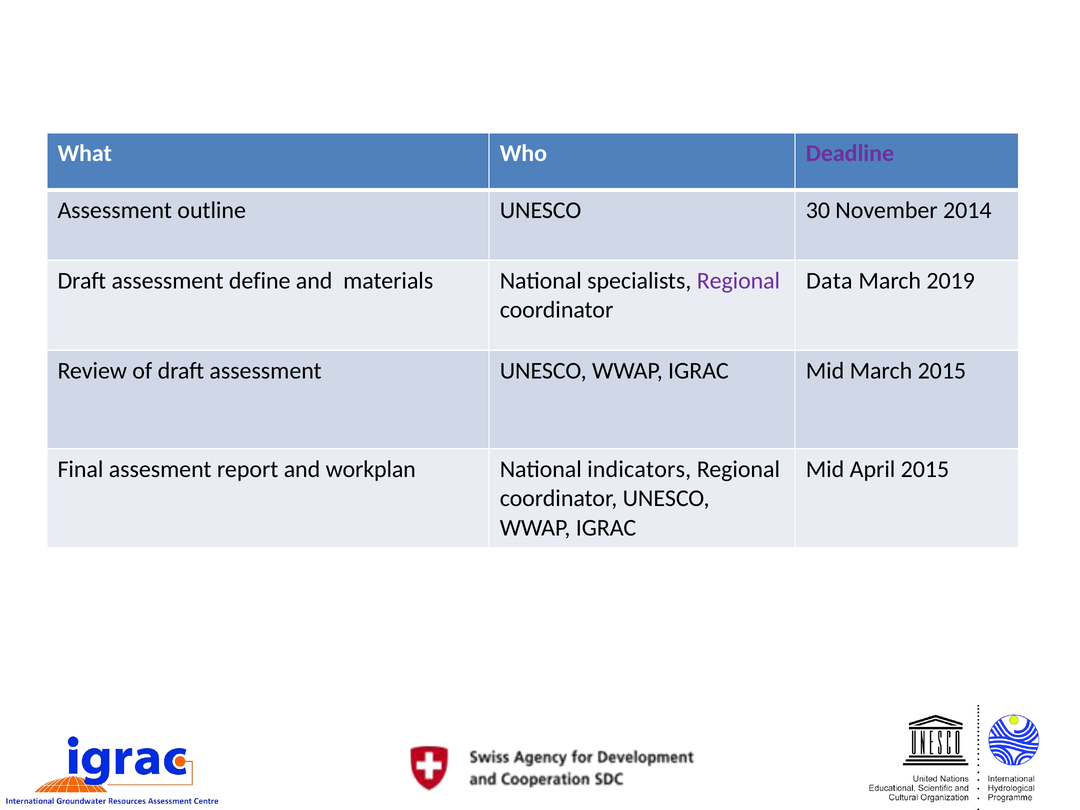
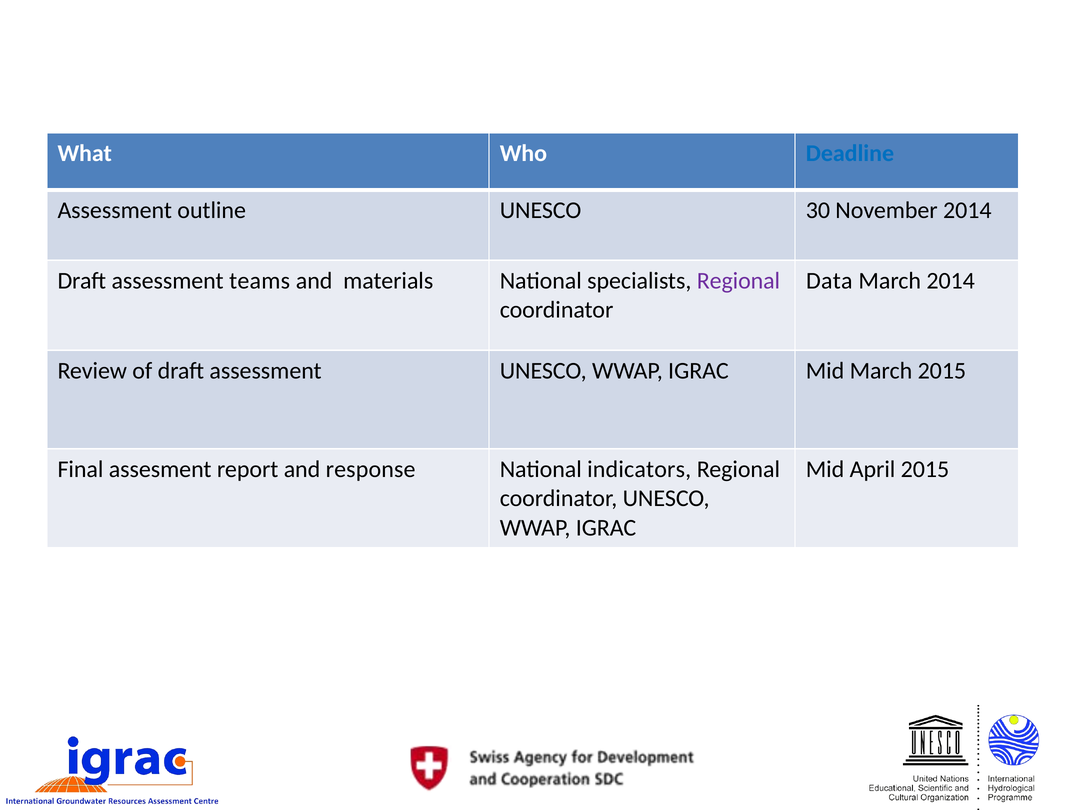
Deadline colour: purple -> blue
define: define -> teams
March 2019: 2019 -> 2014
workplan: workplan -> response
